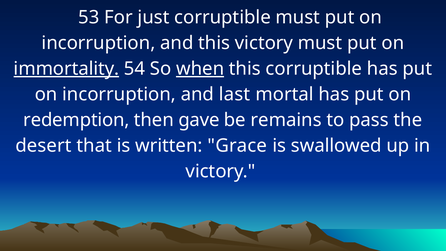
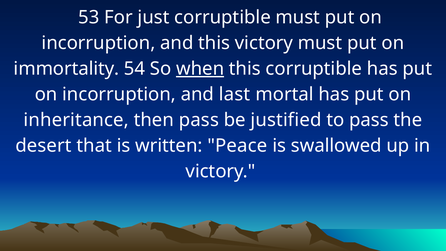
immortality underline: present -> none
redemption: redemption -> inheritance
then gave: gave -> pass
remains: remains -> justified
Grace: Grace -> Peace
